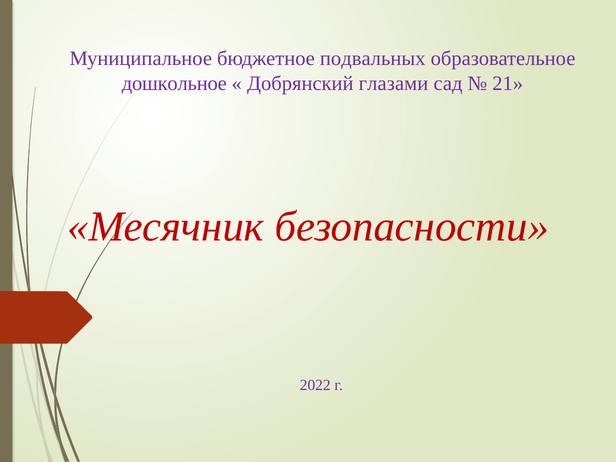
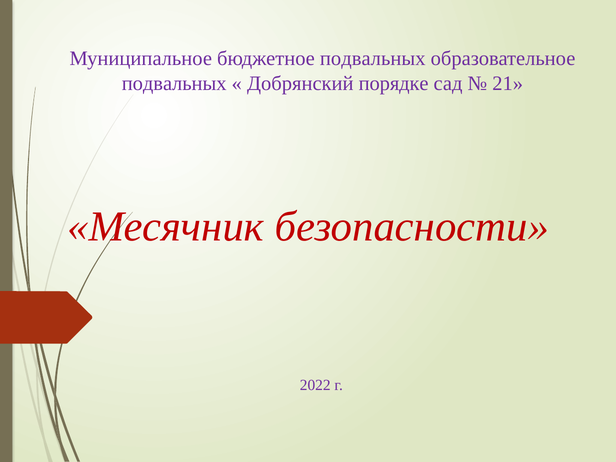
дошкольное at (174, 83): дошкольное -> подвальных
глазами: глазами -> порядке
